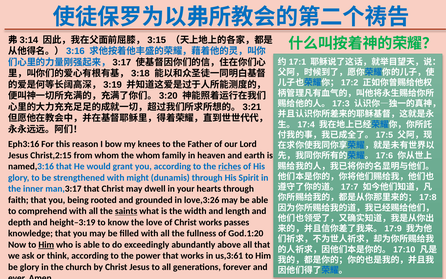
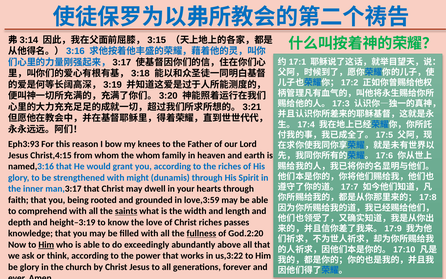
Eph3:16: Eph3:16 -> Eph3:93
Christ,2:15: Christ,2:15 -> Christ,4:15
riches at (230, 166) underline: present -> none
love,3:26: love,3:26 -> love,3:59
Christ works: works -> riches
fullness underline: none -> present
God.1:20: God.1:20 -> God.2:20
us,3:61: us,3:61 -> us,3:22
